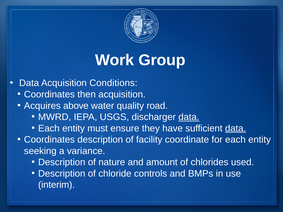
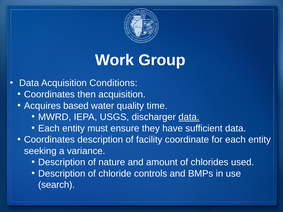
above: above -> based
road: road -> time
data at (236, 128) underline: present -> none
interim: interim -> search
